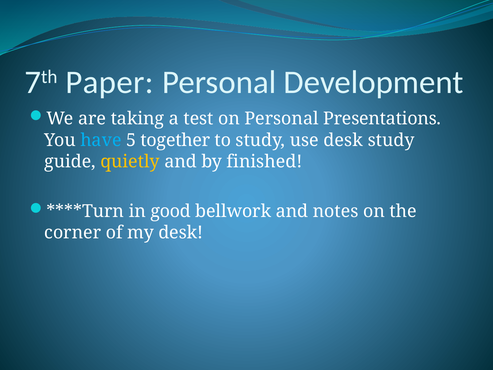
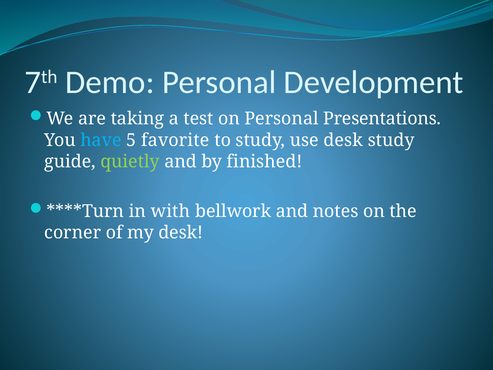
Paper: Paper -> Demo
together: together -> favorite
quietly colour: yellow -> light green
good: good -> with
